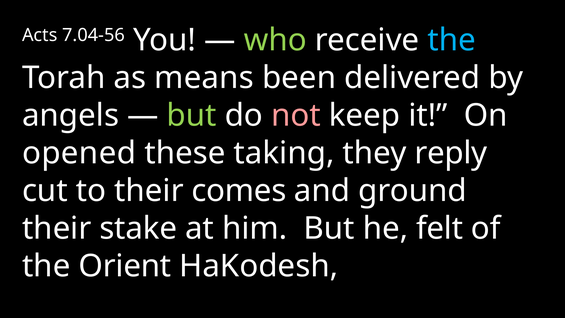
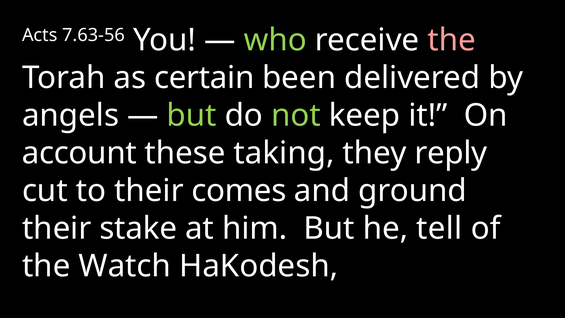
7.04-56: 7.04-56 -> 7.63-56
the at (452, 40) colour: light blue -> pink
means: means -> certain
not colour: pink -> light green
opened: opened -> account
felt: felt -> tell
Orient: Orient -> Watch
